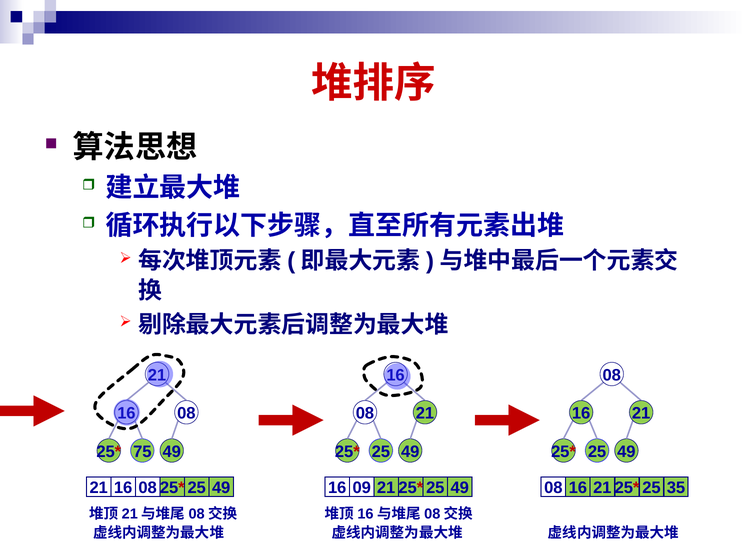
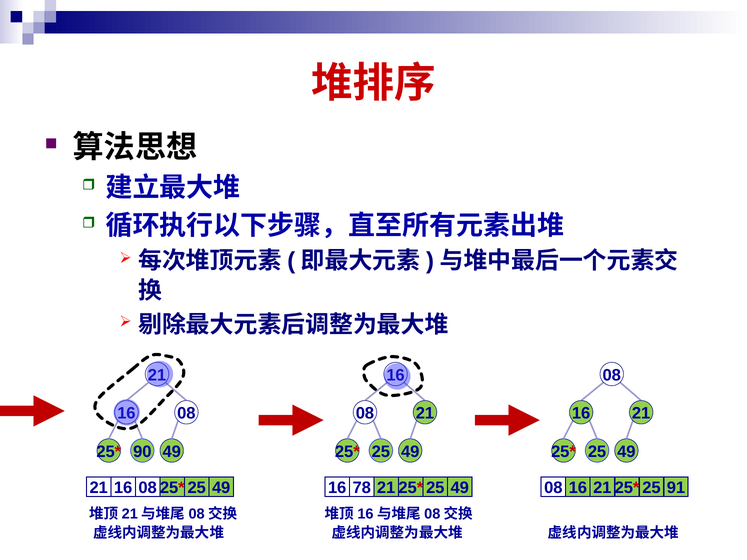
75: 75 -> 90
09: 09 -> 78
35: 35 -> 91
